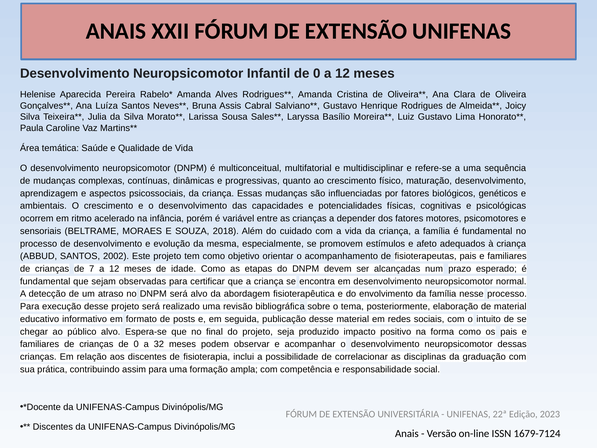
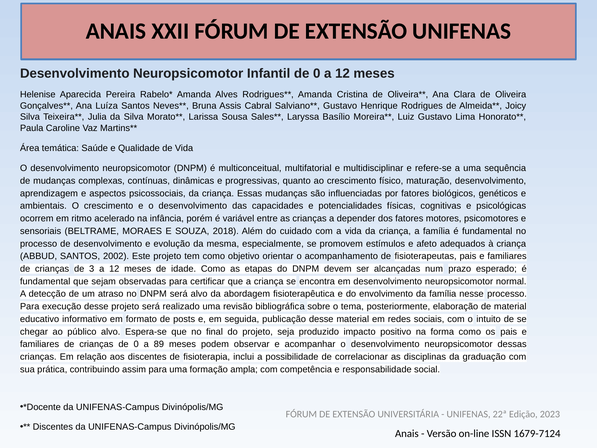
7: 7 -> 3
32: 32 -> 89
